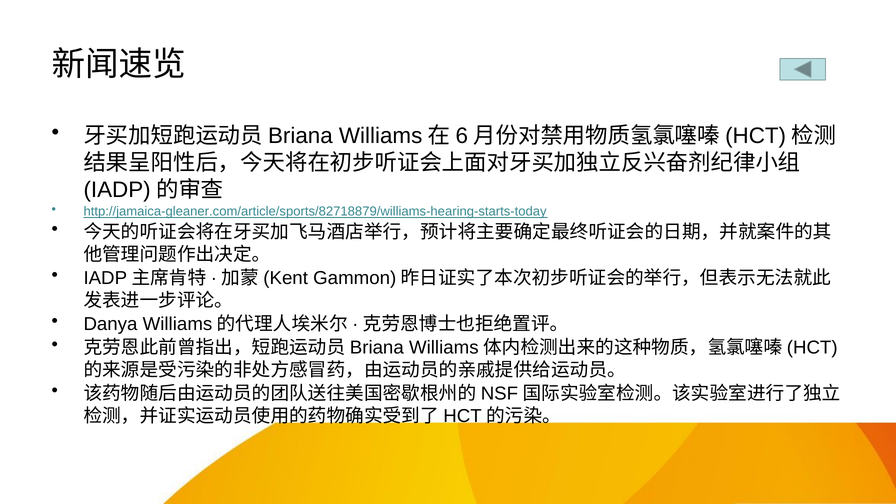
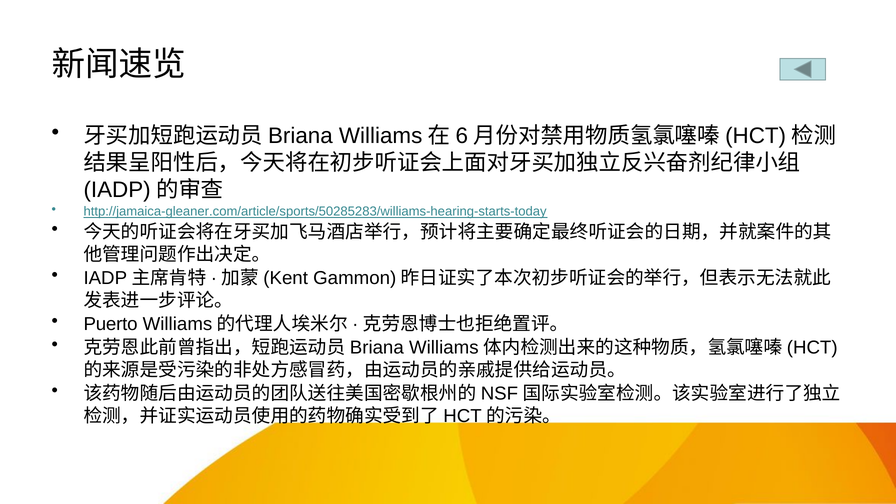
http://jamaica-gleaner.com/article/sports/82718879/williams-hearing-starts-today: http://jamaica-gleaner.com/article/sports/82718879/williams-hearing-starts-today -> http://jamaica-gleaner.com/article/sports/50285283/williams-hearing-starts-today
Danya: Danya -> Puerto
